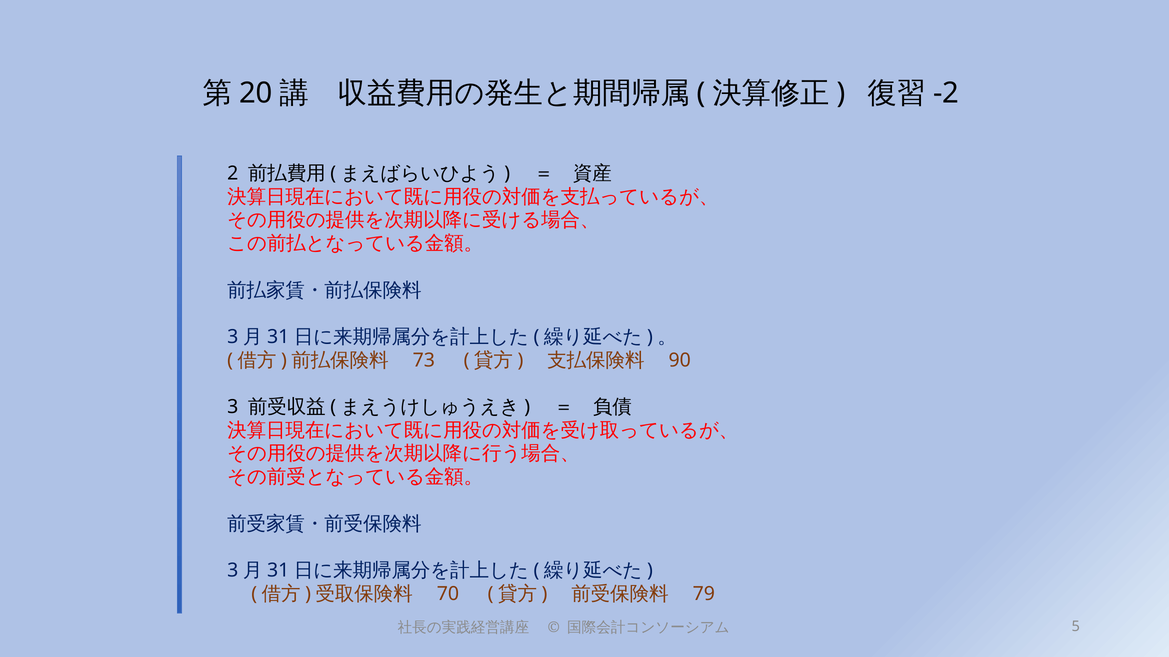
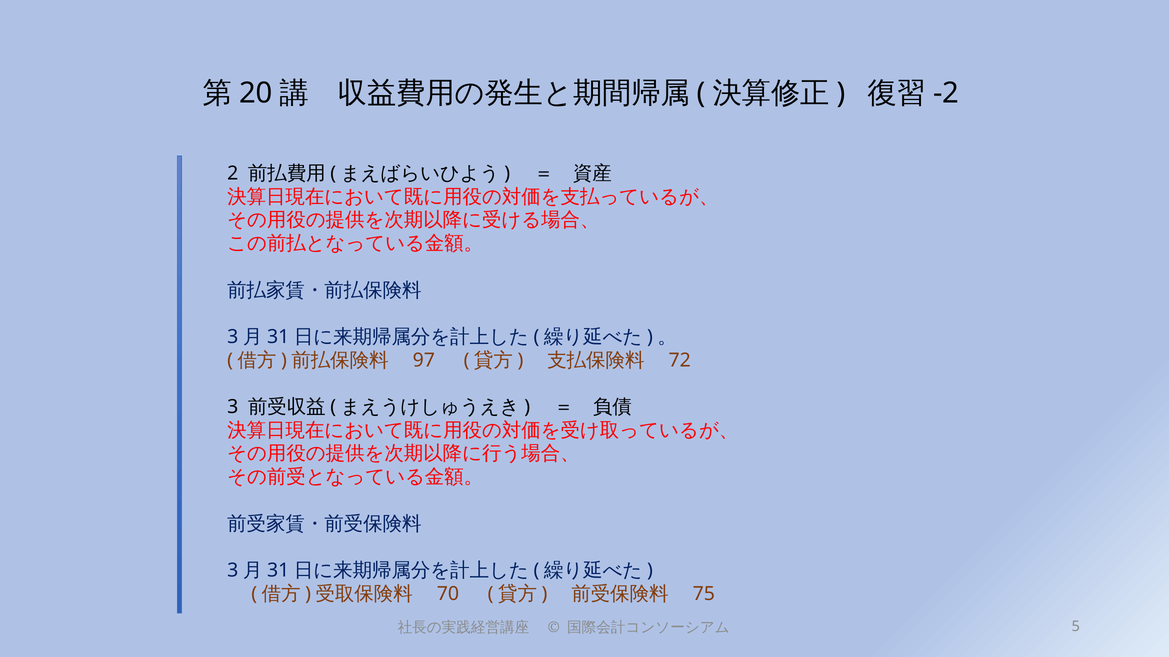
73: 73 -> 97
90: 90 -> 72
79: 79 -> 75
